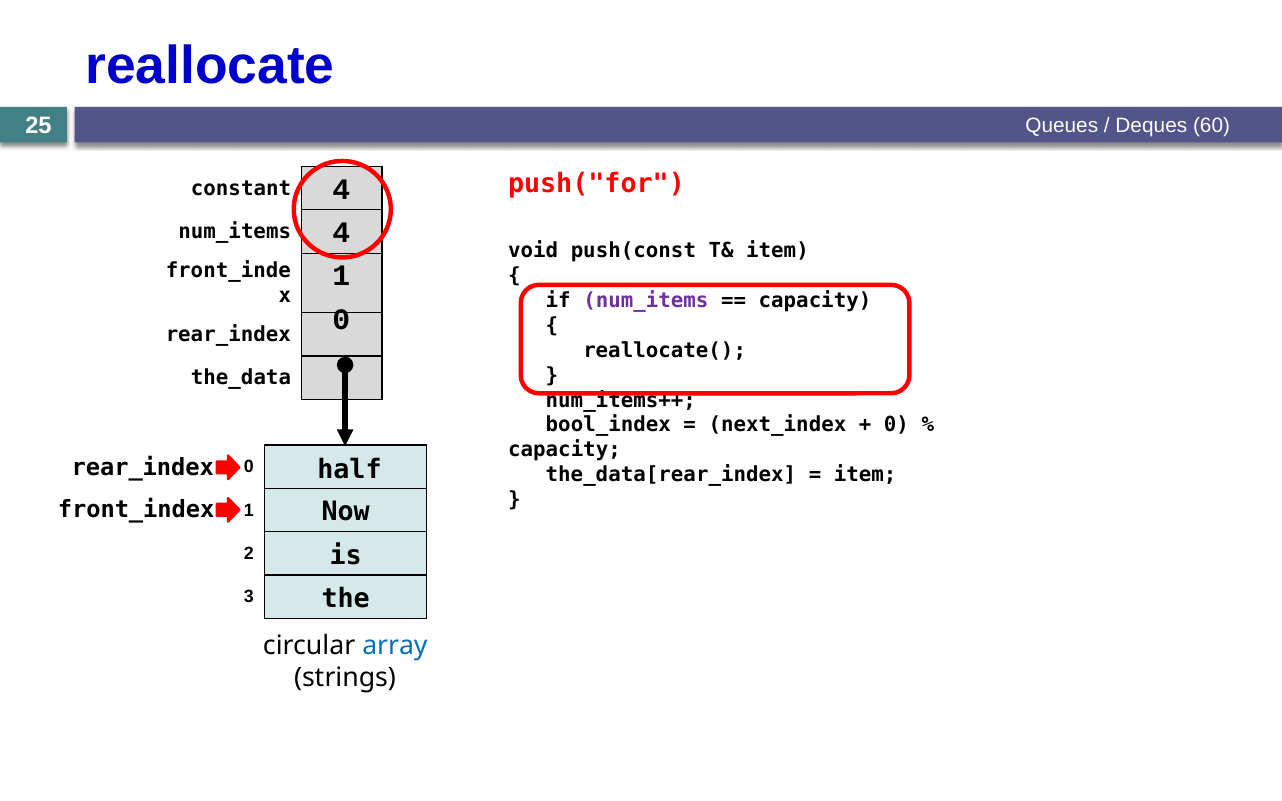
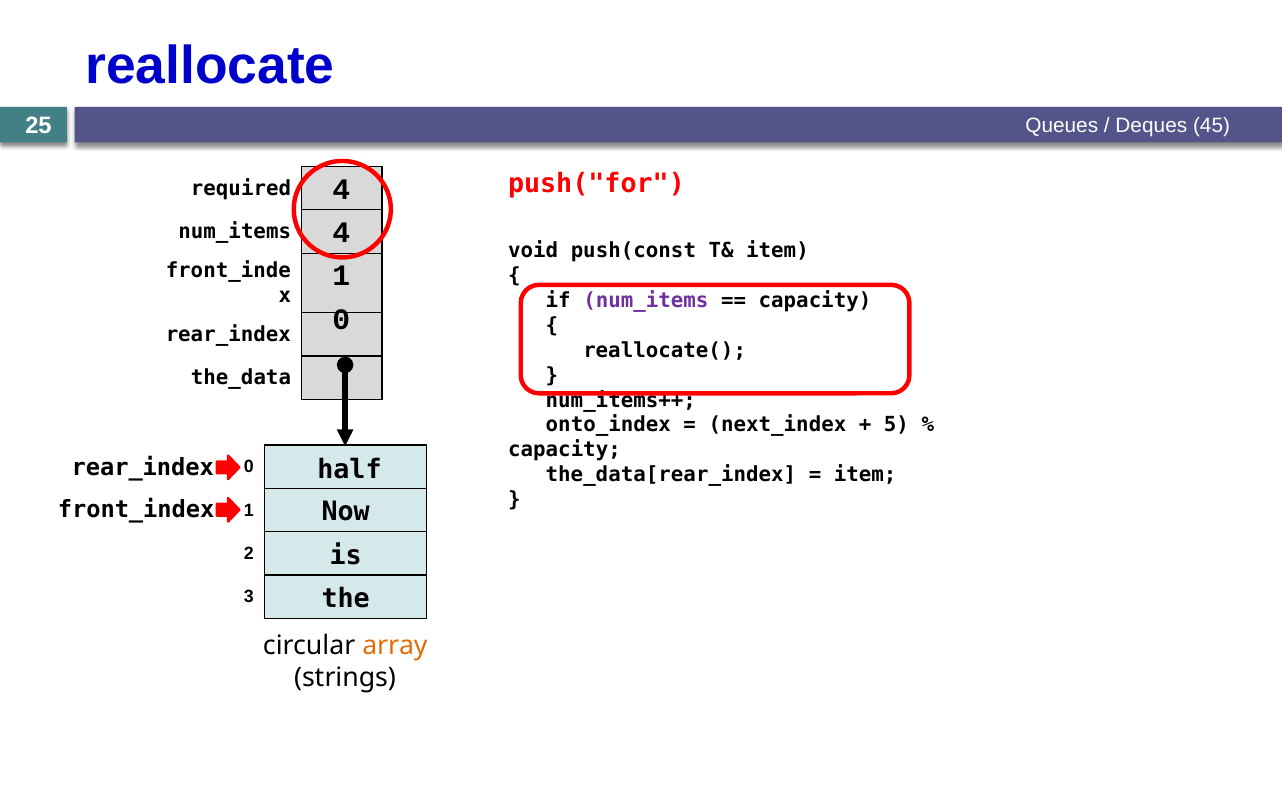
60: 60 -> 45
constant: constant -> required
bool_index: bool_index -> onto_index
0 at (896, 425): 0 -> 5
array colour: blue -> orange
